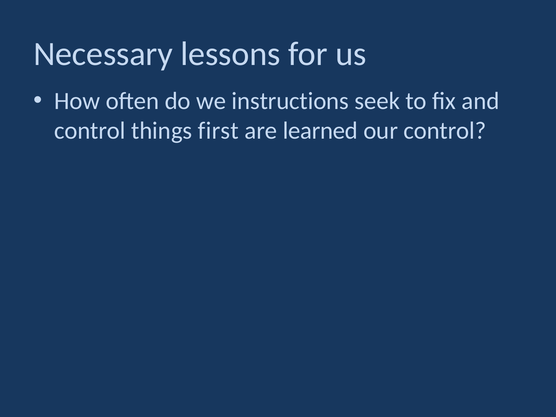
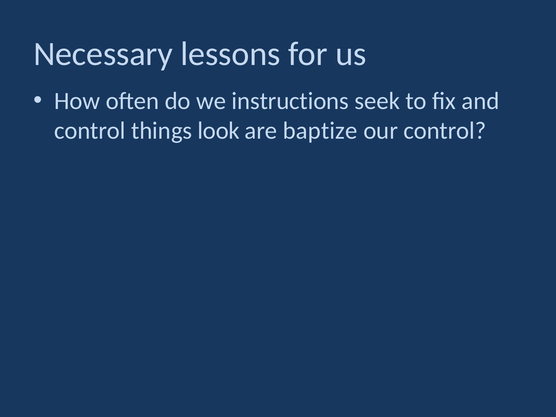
first: first -> look
learned: learned -> baptize
